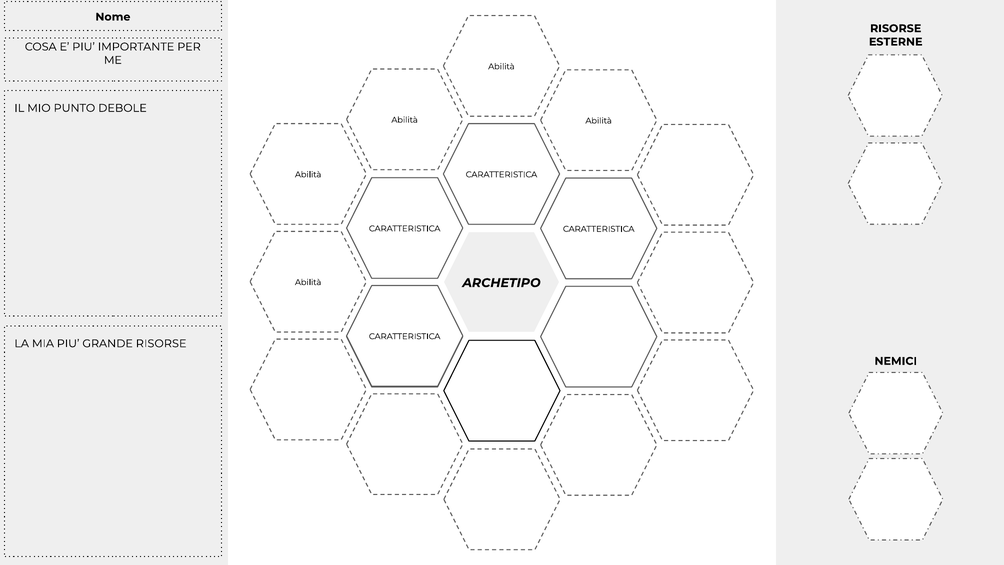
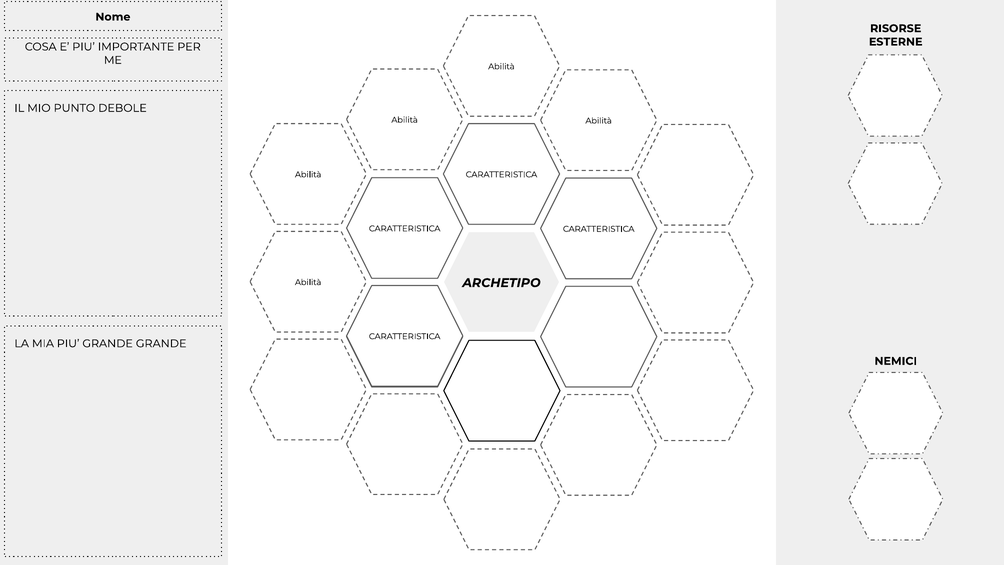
GRANDE RISORSE: RISORSE -> GRANDE
